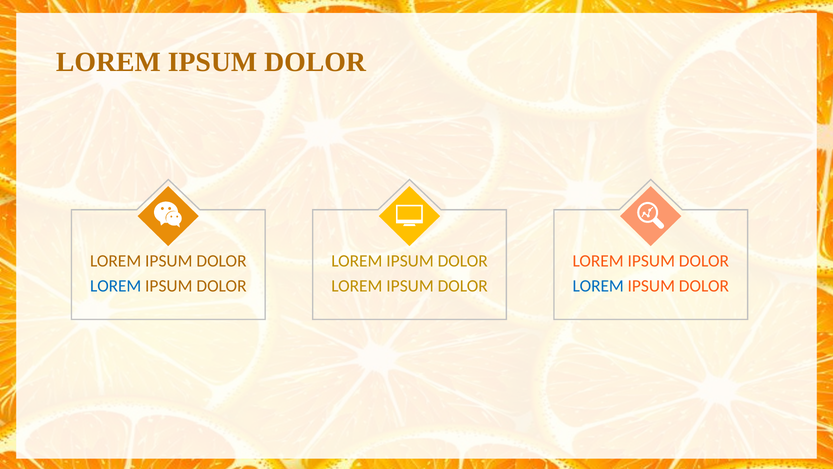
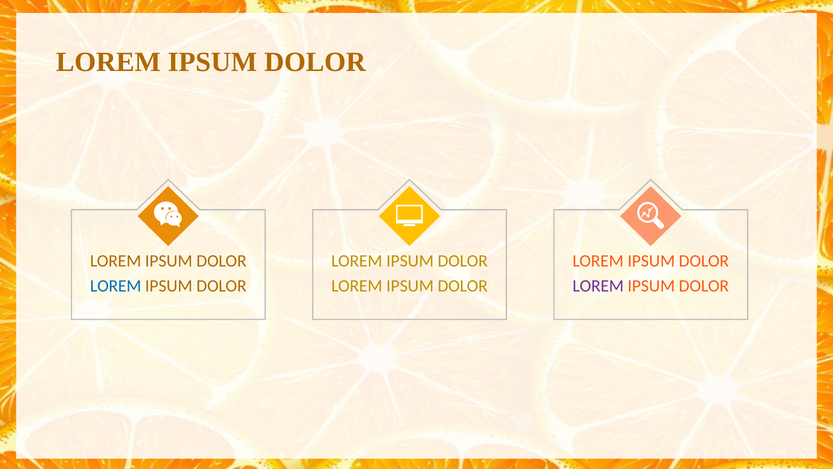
LOREM at (598, 286) colour: blue -> purple
